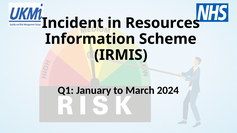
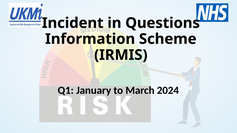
Resources: Resources -> Questions
